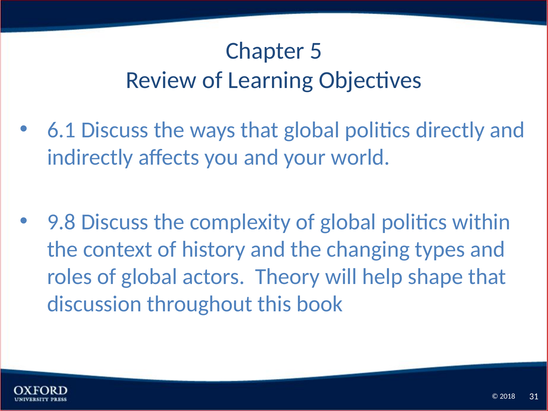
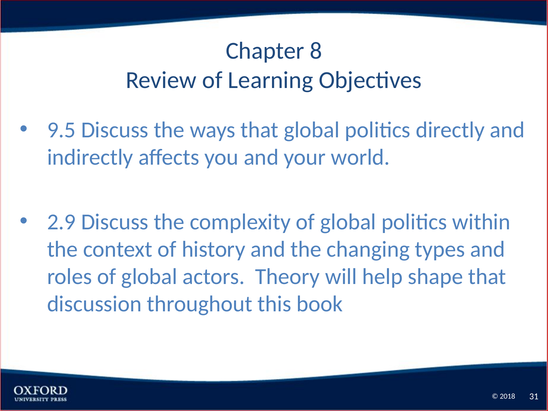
5: 5 -> 8
6.1: 6.1 -> 9.5
9.8: 9.8 -> 2.9
